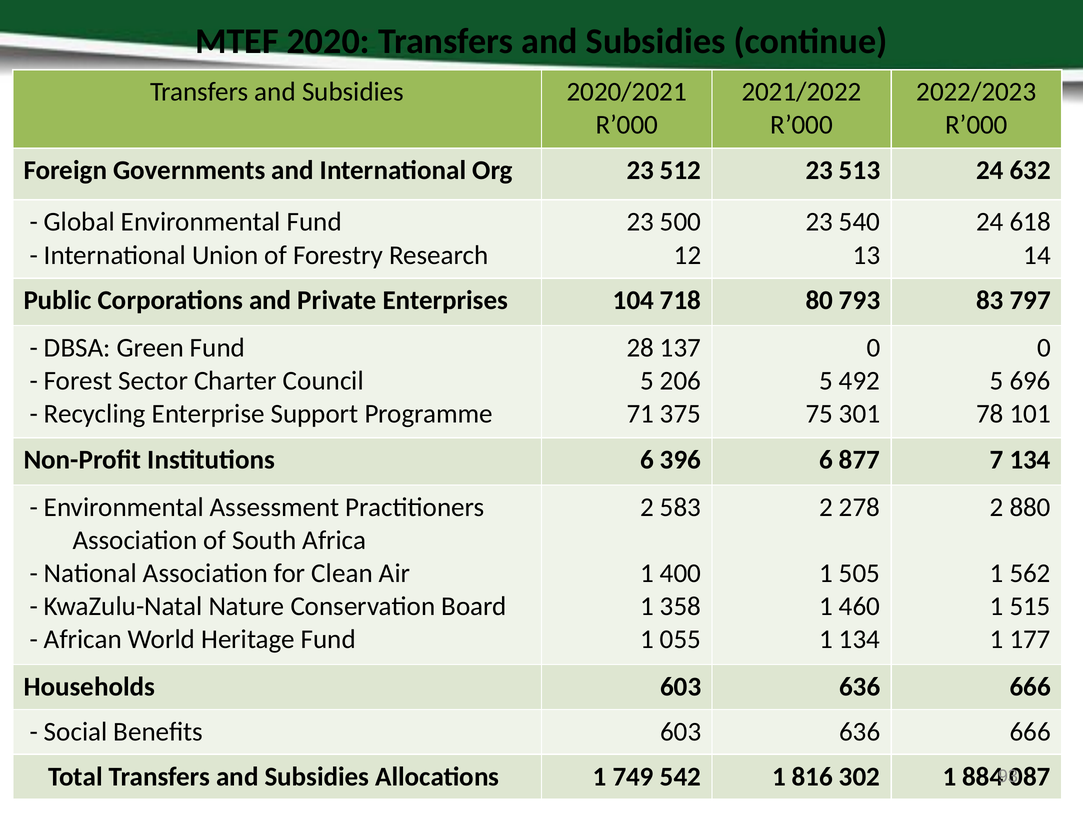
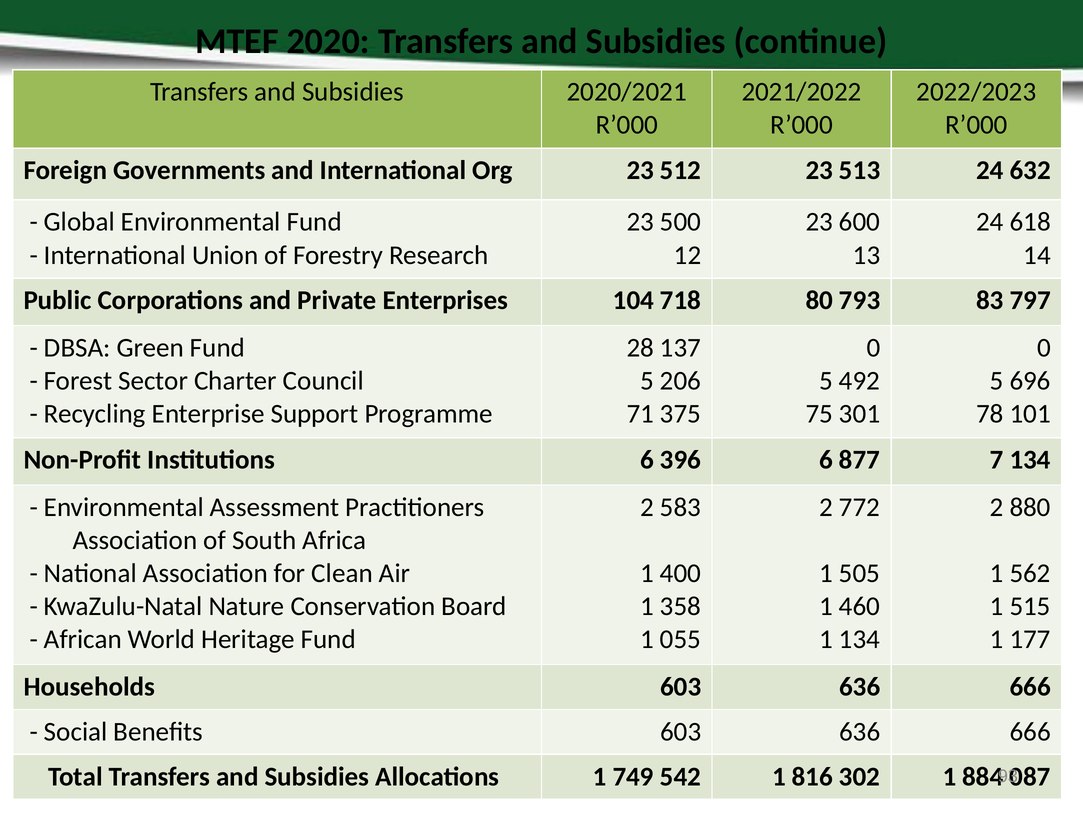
540: 540 -> 600
278: 278 -> 772
